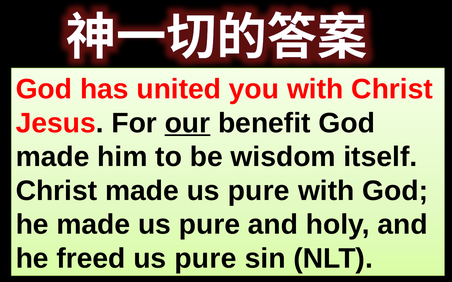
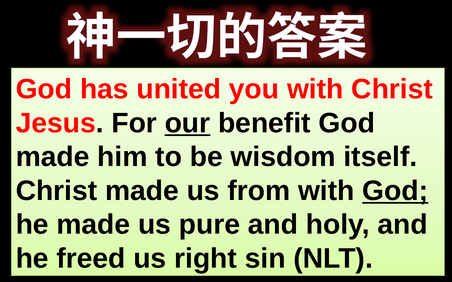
Christ made us pure: pure -> from
God at (395, 191) underline: none -> present
freed us pure: pure -> right
